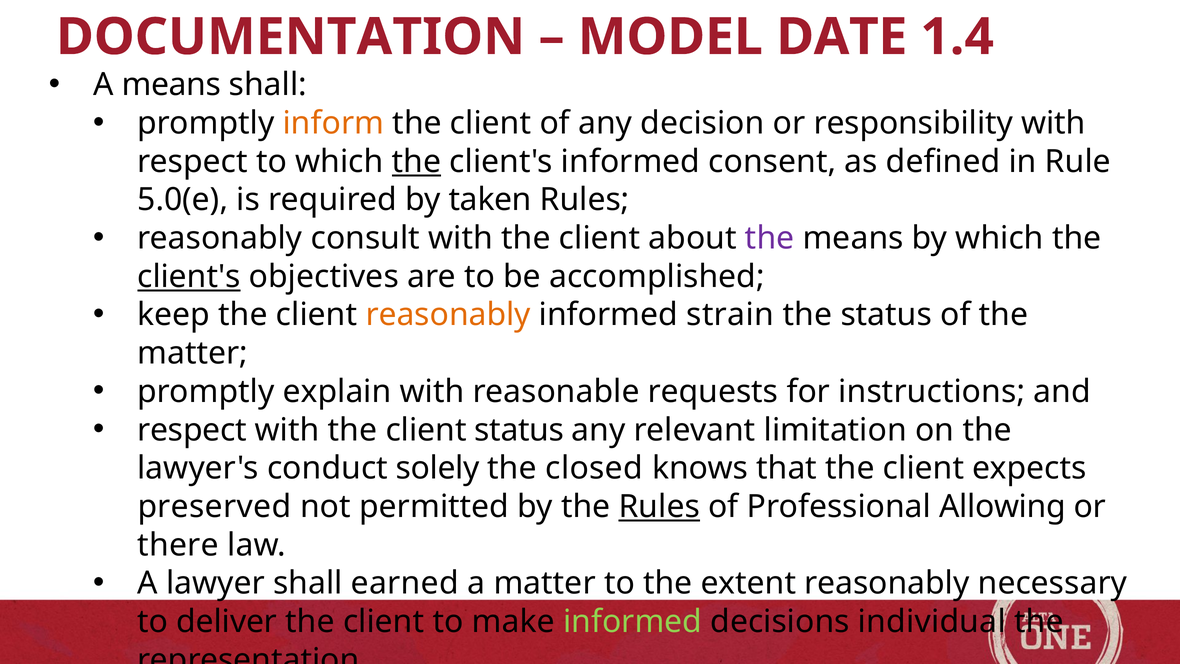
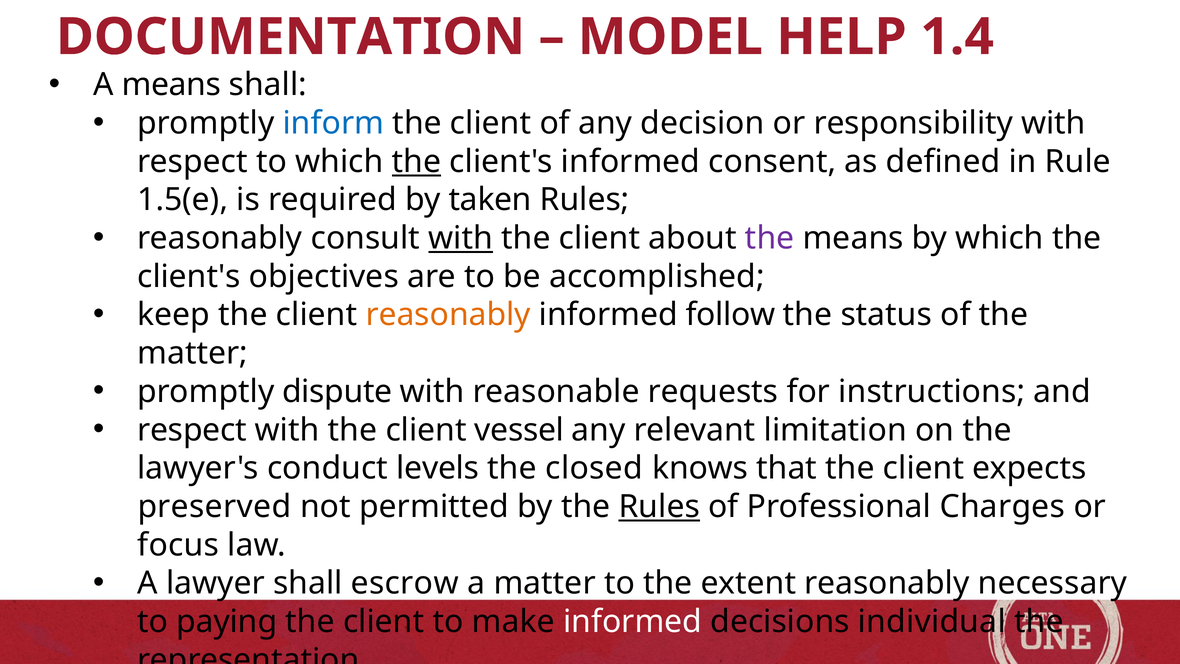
DATE: DATE -> HELP
inform colour: orange -> blue
5.0(e: 5.0(e -> 1.5(e
with at (461, 238) underline: none -> present
client's at (189, 276) underline: present -> none
strain: strain -> follow
explain: explain -> dispute
client status: status -> vessel
solely: solely -> levels
Allowing: Allowing -> Charges
there: there -> focus
earned: earned -> escrow
deliver: deliver -> paying
informed at (633, 621) colour: light green -> white
